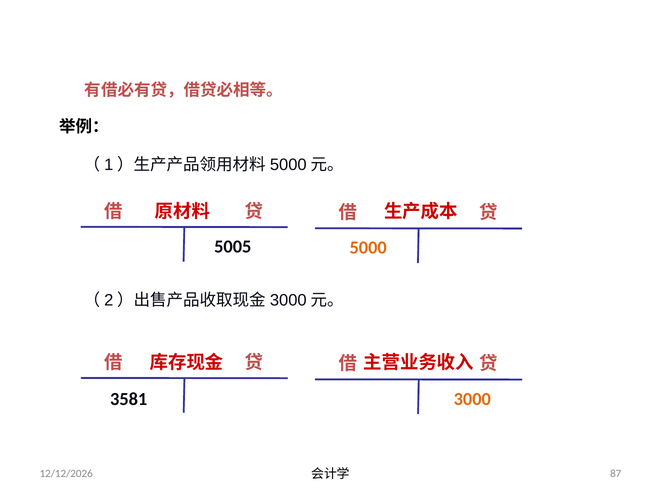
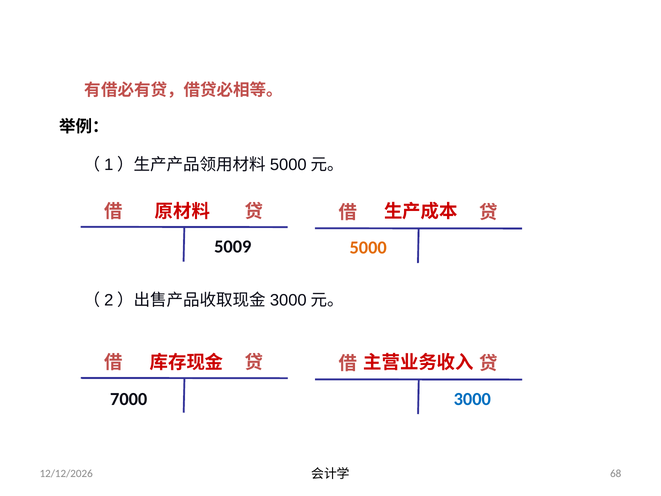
5005: 5005 -> 5009
3581: 3581 -> 7000
3000 colour: orange -> blue
87: 87 -> 68
